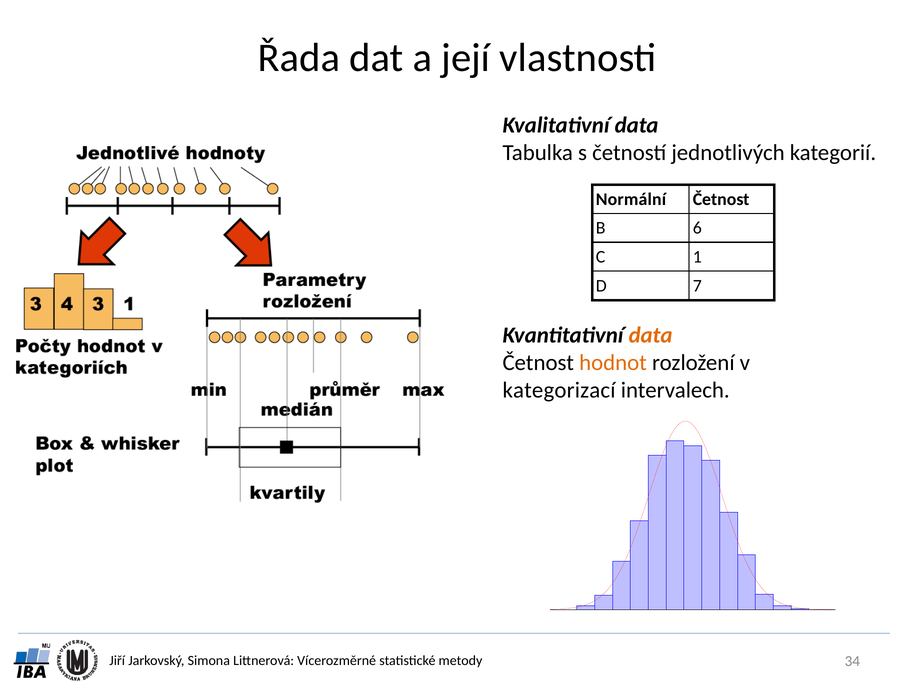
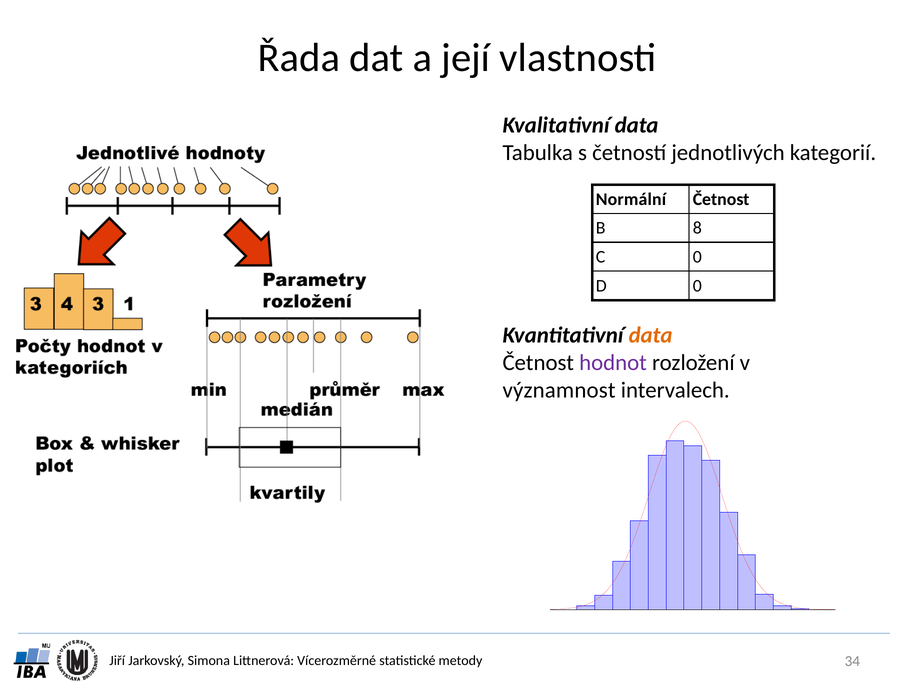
6: 6 -> 8
C 1: 1 -> 0
D 7: 7 -> 0
hodnot colour: orange -> purple
kategorizací: kategorizací -> významnost
